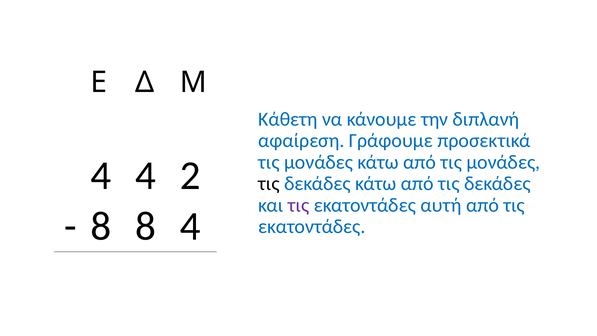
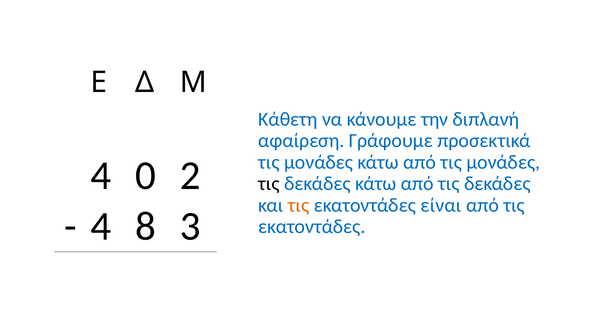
4 4: 4 -> 0
τις at (299, 205) colour: purple -> orange
αυτή: αυτή -> είναι
8 at (101, 226): 8 -> 4
8 4: 4 -> 3
